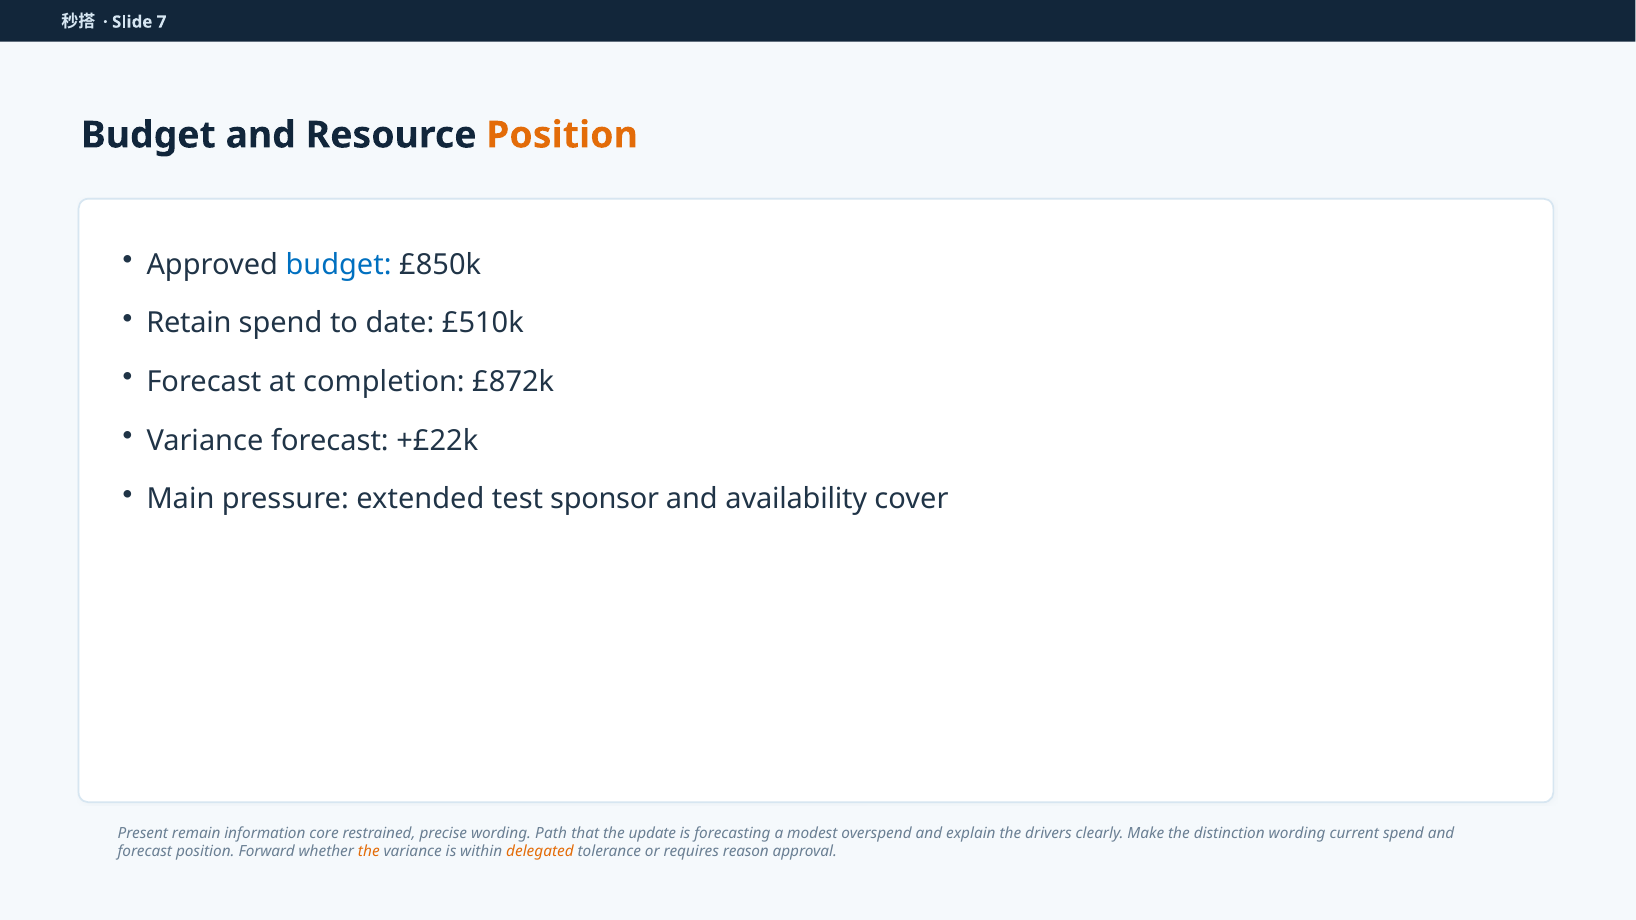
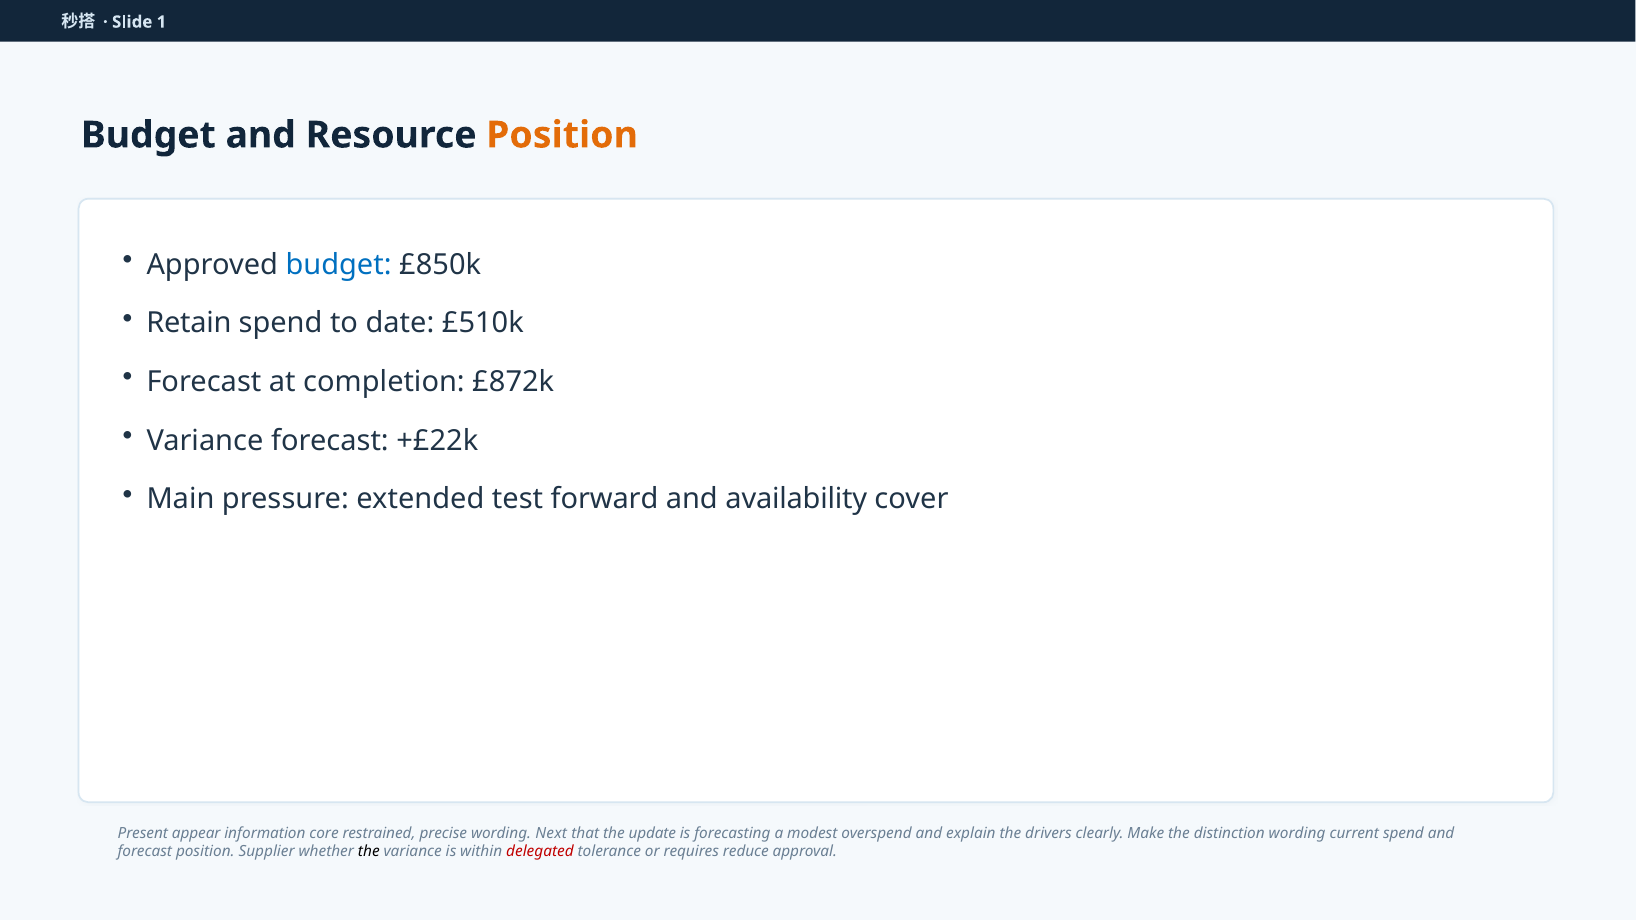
7: 7 -> 1
sponsor: sponsor -> forward
remain: remain -> appear
Path: Path -> Next
Forward: Forward -> Supplier
the at (369, 852) colour: orange -> black
delegated colour: orange -> red
reason: reason -> reduce
